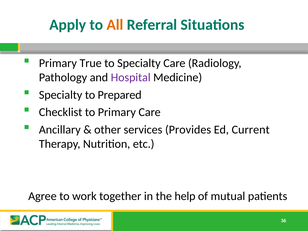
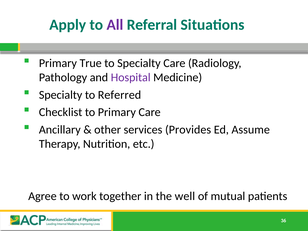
All colour: orange -> purple
Prepared: Prepared -> Referred
Current: Current -> Assume
help: help -> well
